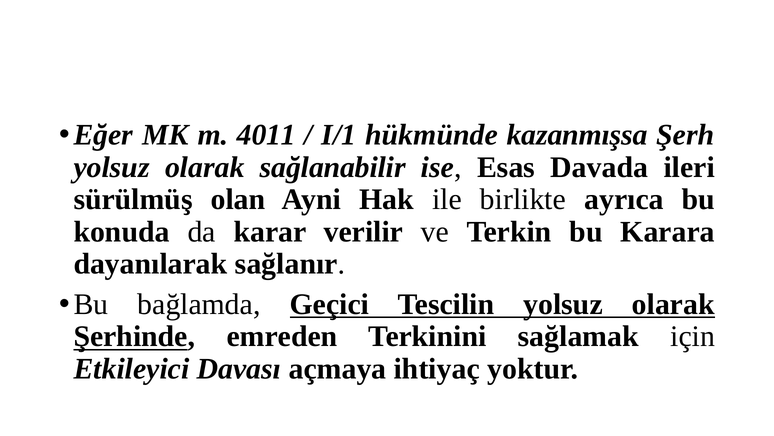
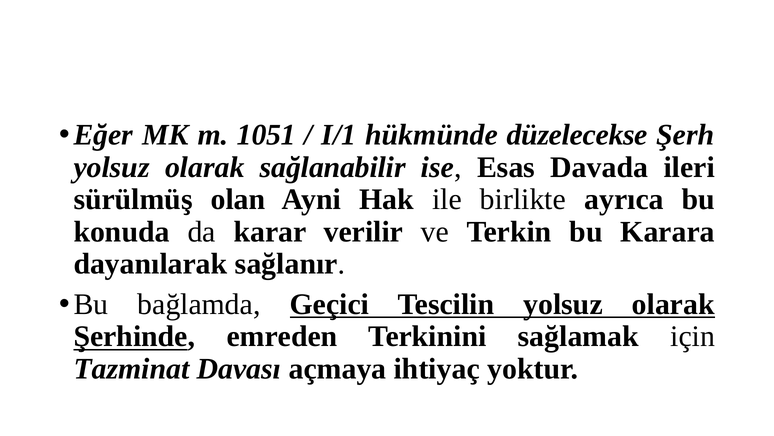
4011: 4011 -> 1051
kazanmışsa: kazanmışsa -> düzelecekse
Etkileyici: Etkileyici -> Tazminat
